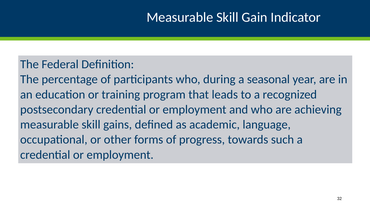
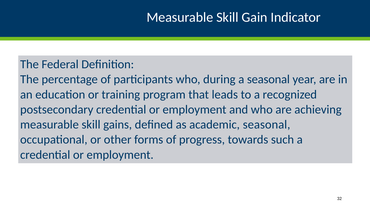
academic language: language -> seasonal
